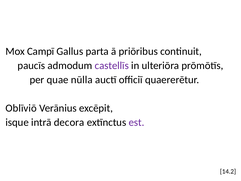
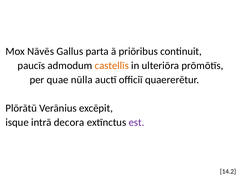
Campī: Campī -> Nāvēs
castellīs colour: purple -> orange
Oblīviō: Oblīviō -> Plōrātū
